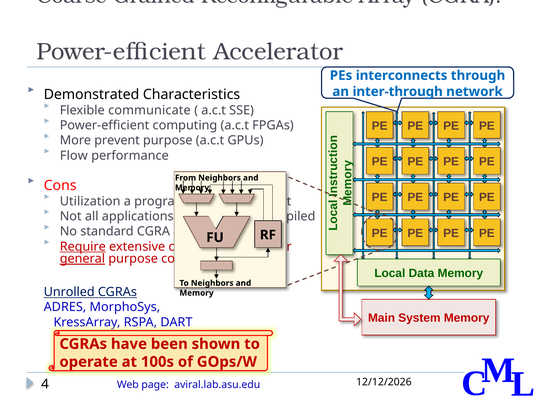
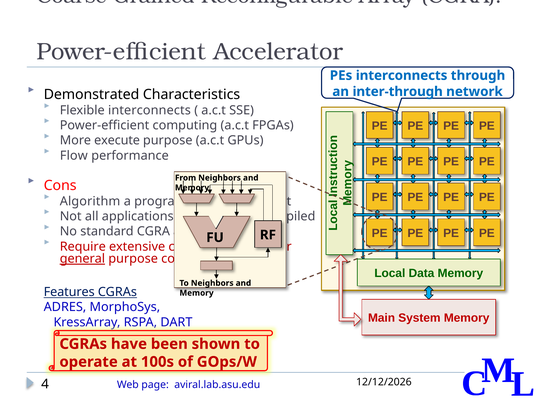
Flexible communicate: communicate -> interconnects
prevent: prevent -> execute
Utilization: Utilization -> Algorithm
Require underline: present -> none
Unrolled: Unrolled -> Features
